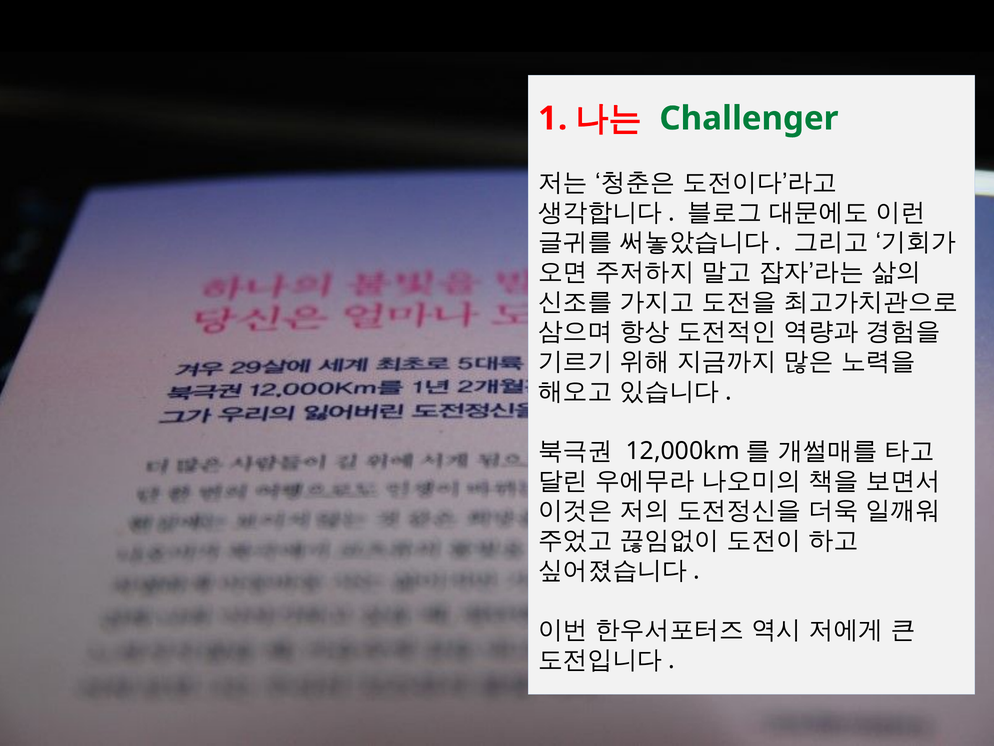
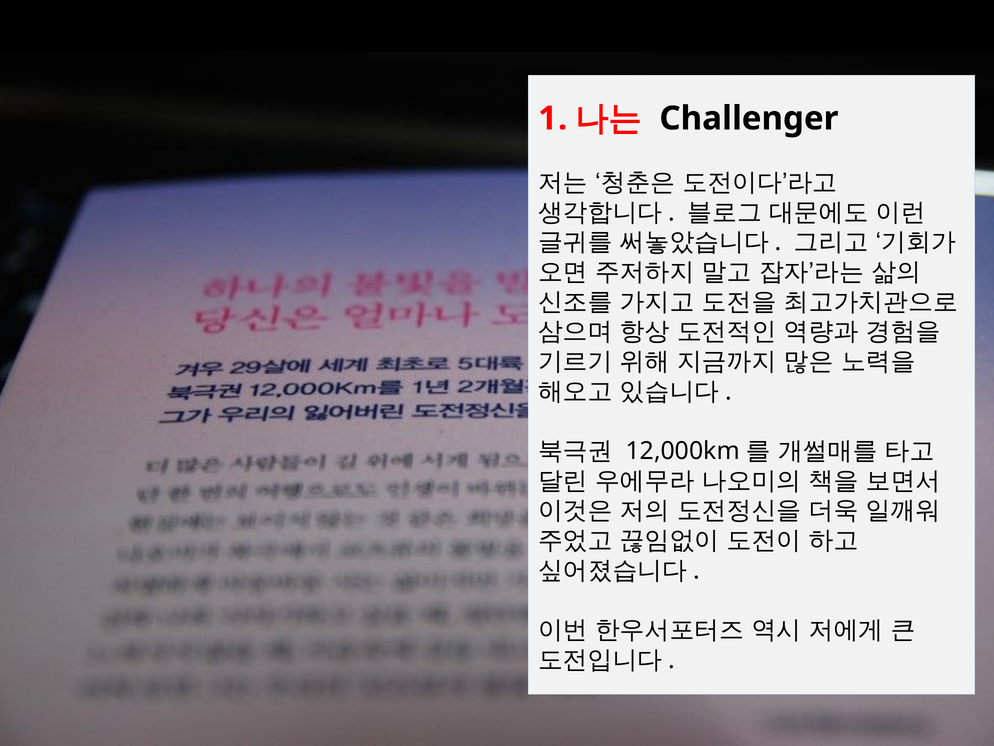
Challenger colour: green -> black
